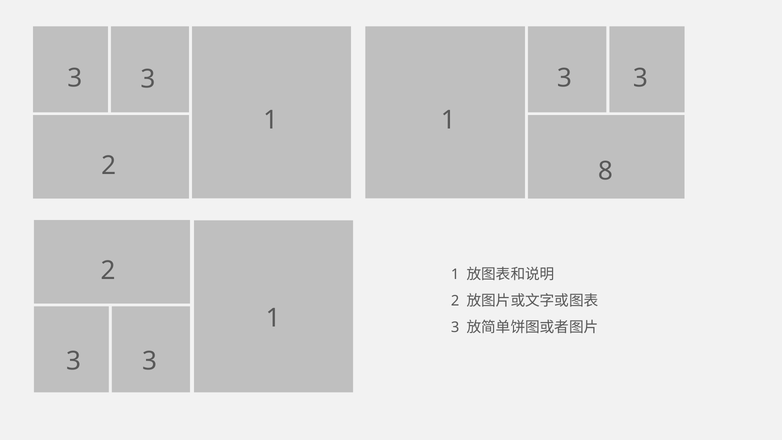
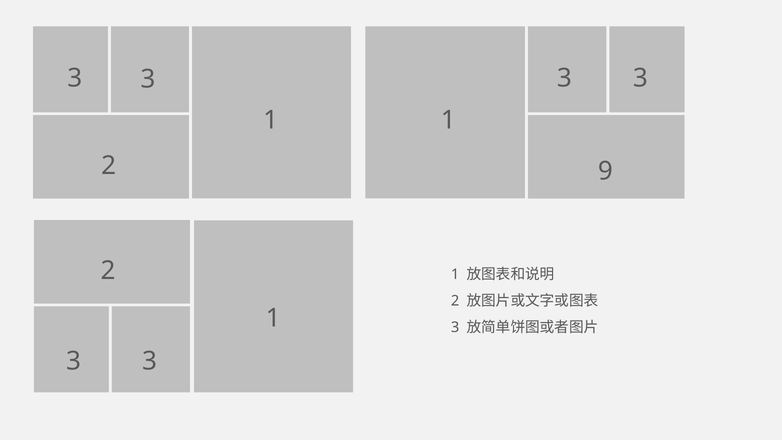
8: 8 -> 9
